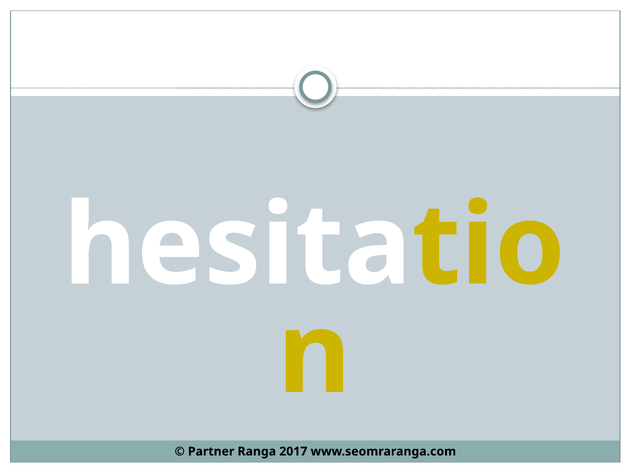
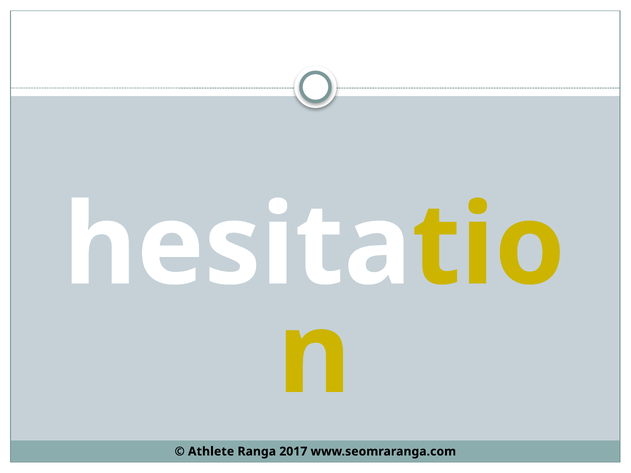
Partner: Partner -> Athlete
